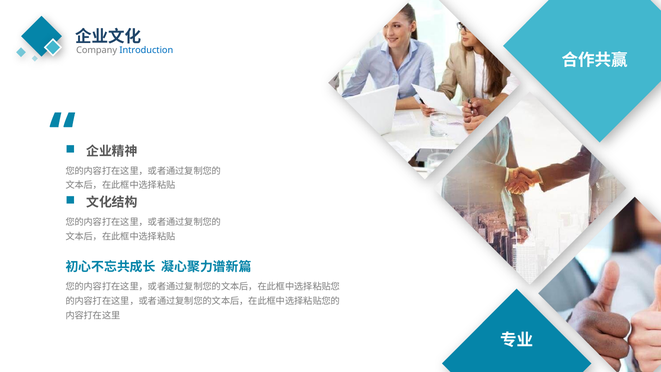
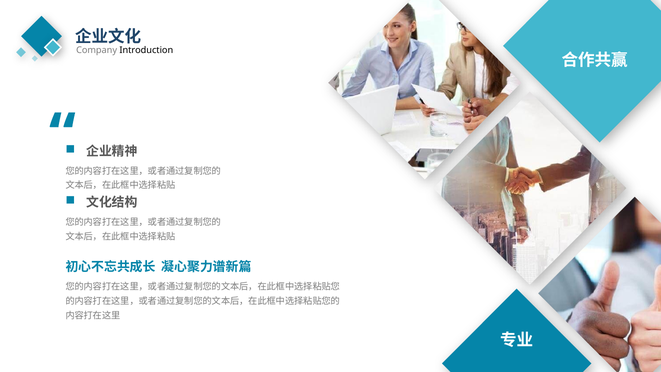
Introduction colour: blue -> black
